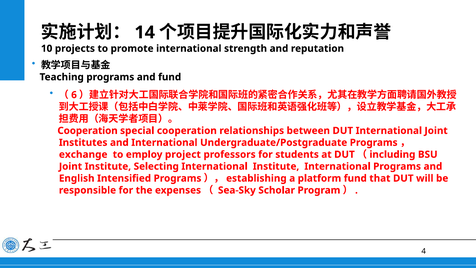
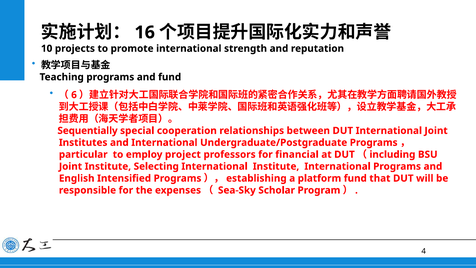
14: 14 -> 16
Cooperation at (88, 131): Cooperation -> Sequentially
exchange: exchange -> particular
students: students -> financial
